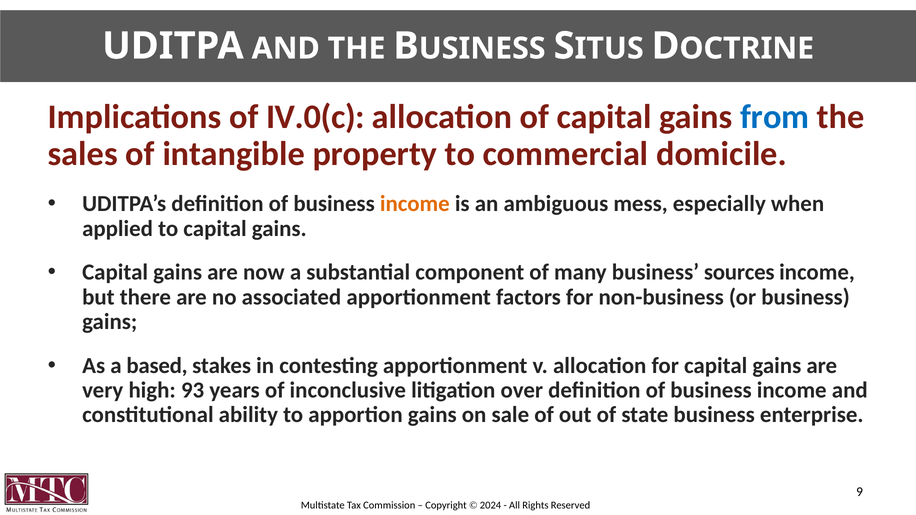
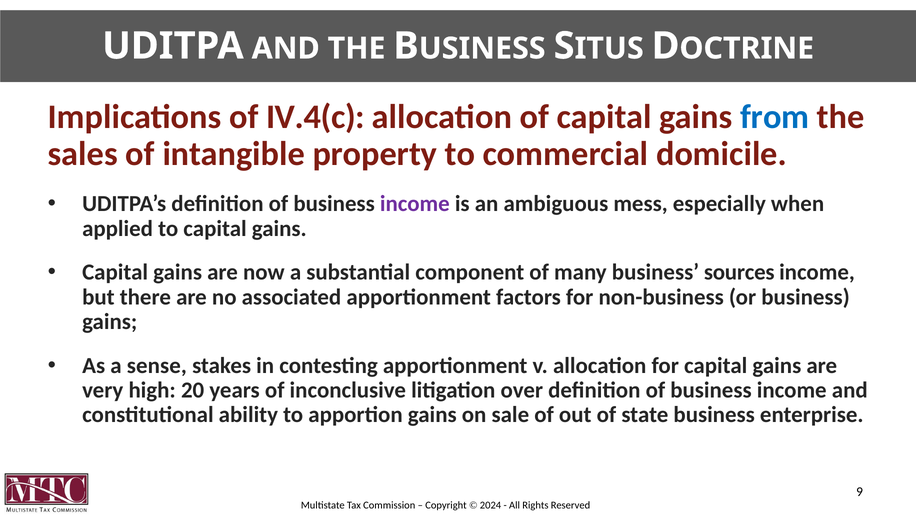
IV.0(c: IV.0(c -> IV.4(c
income at (415, 204) colour: orange -> purple
based: based -> sense
93: 93 -> 20
